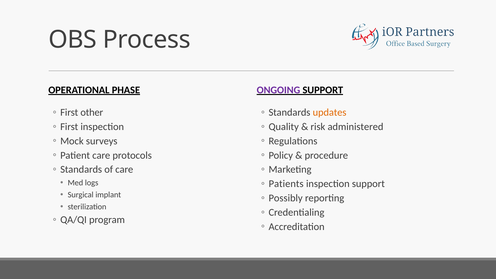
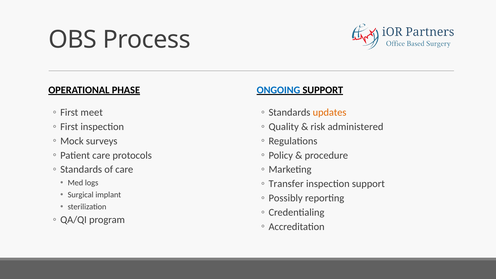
ONGOING colour: purple -> blue
other: other -> meet
Patients: Patients -> Transfer
